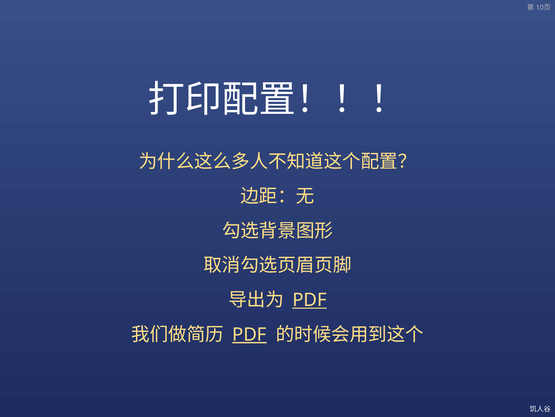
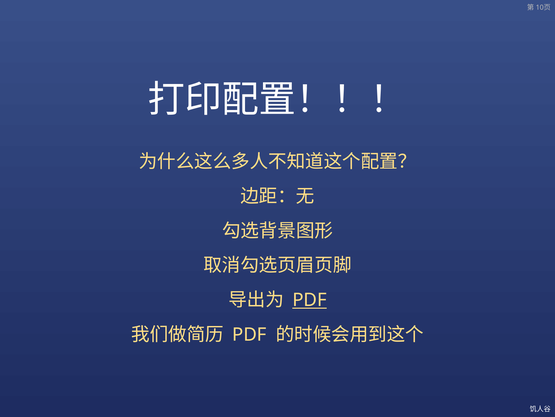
PDF at (249, 334) underline: present -> none
